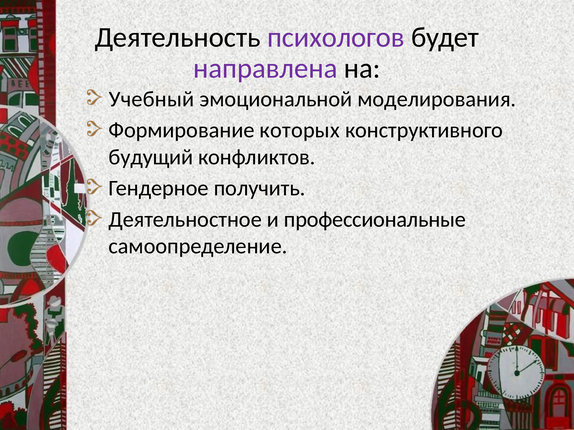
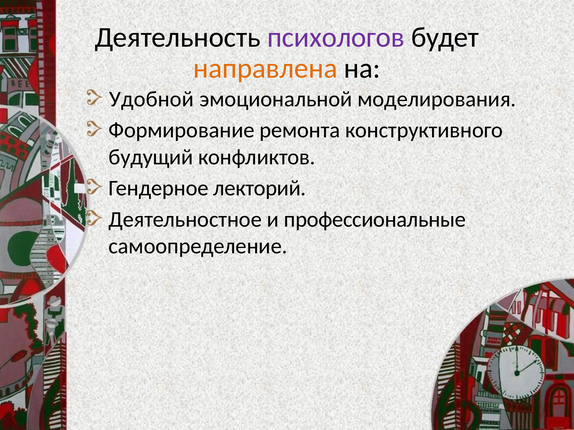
направлена colour: purple -> orange
Учебный: Учебный -> Удобной
которых: которых -> ремонта
получить: получить -> лекторий
